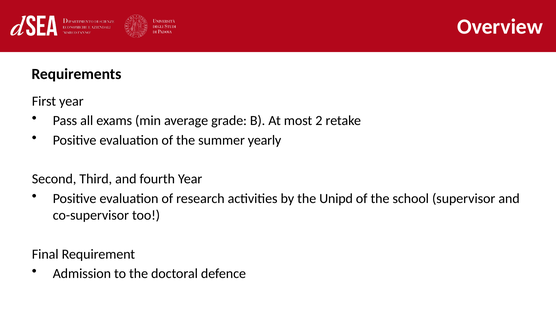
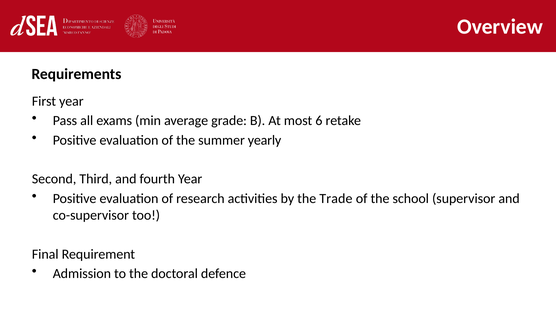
2: 2 -> 6
Unipd: Unipd -> Trade
